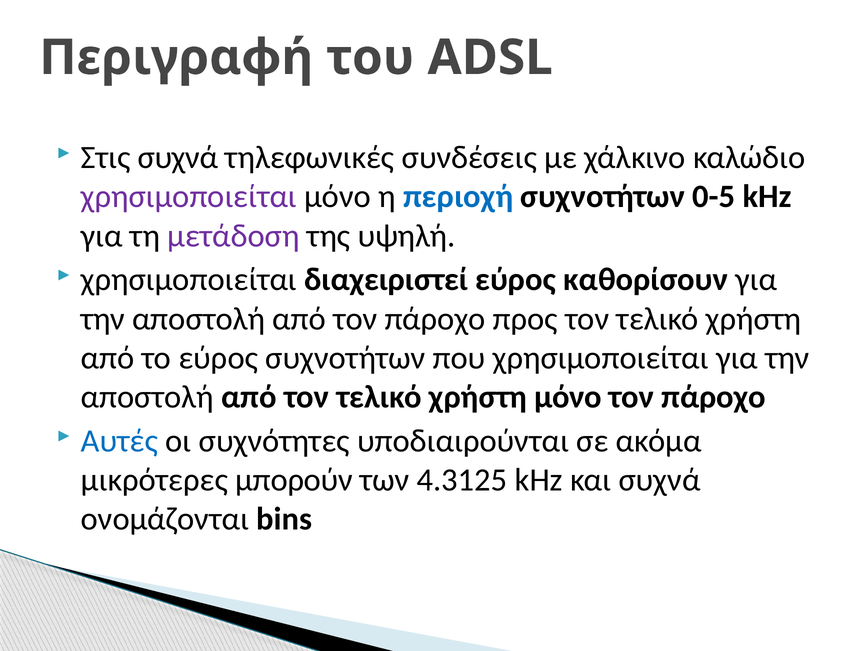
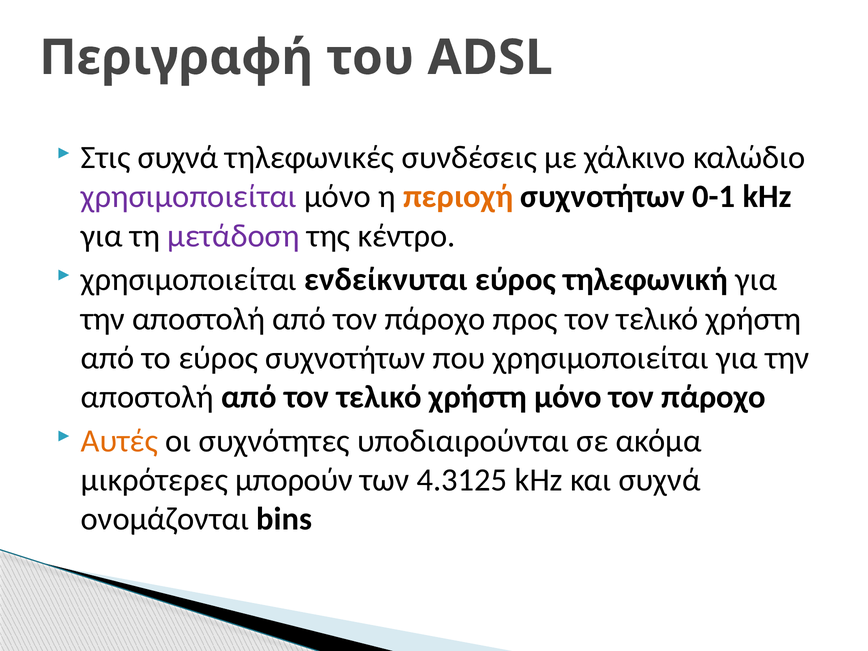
περιοχή colour: blue -> orange
0-5: 0-5 -> 0-1
υψηλή: υψηλή -> κέντρο
διαχειριστεί: διαχειριστεί -> ενδείκνυται
καθορίσουν: καθορίσουν -> τηλεφωνική
Αυτές colour: blue -> orange
